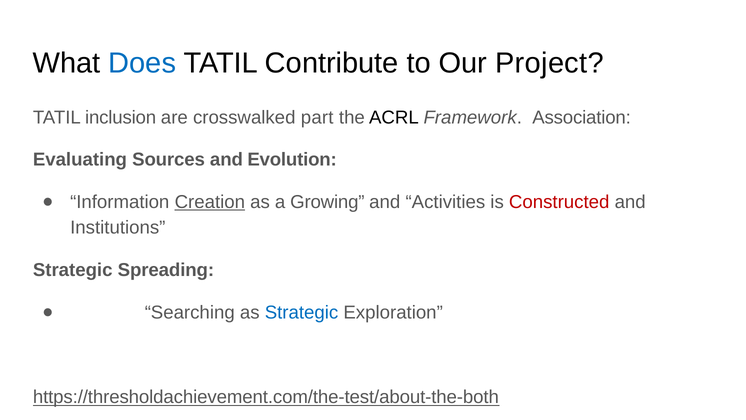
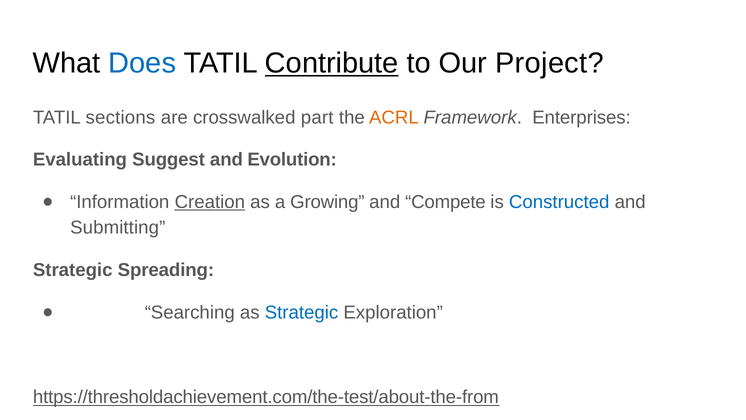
Contribute underline: none -> present
inclusion: inclusion -> sections
ACRL colour: black -> orange
Association: Association -> Enterprises
Sources: Sources -> Suggest
Activities: Activities -> Compete
Constructed colour: red -> blue
Institutions: Institutions -> Submitting
https://thresholdachievement.com/the-test/about-the-both: https://thresholdachievement.com/the-test/about-the-both -> https://thresholdachievement.com/the-test/about-the-from
